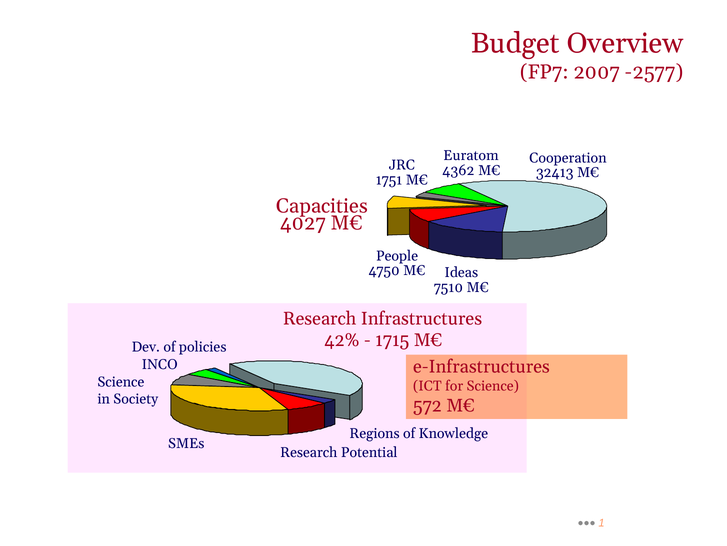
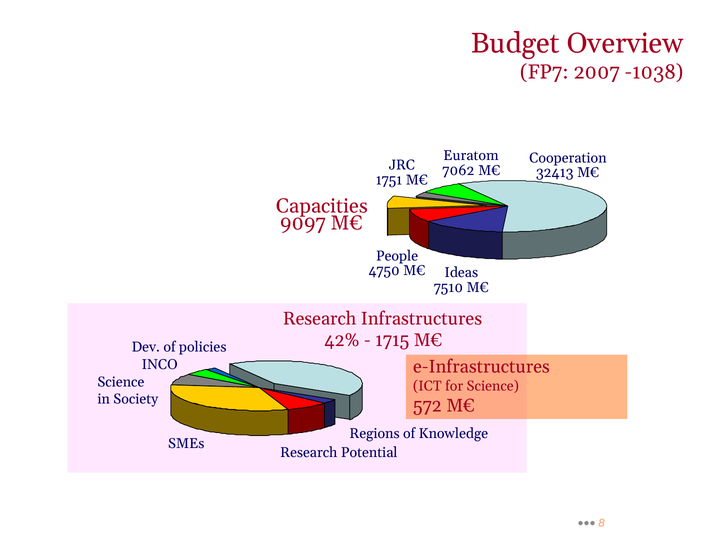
-2577: -2577 -> -1038
4362: 4362 -> 7062
4027: 4027 -> 9097
1: 1 -> 8
